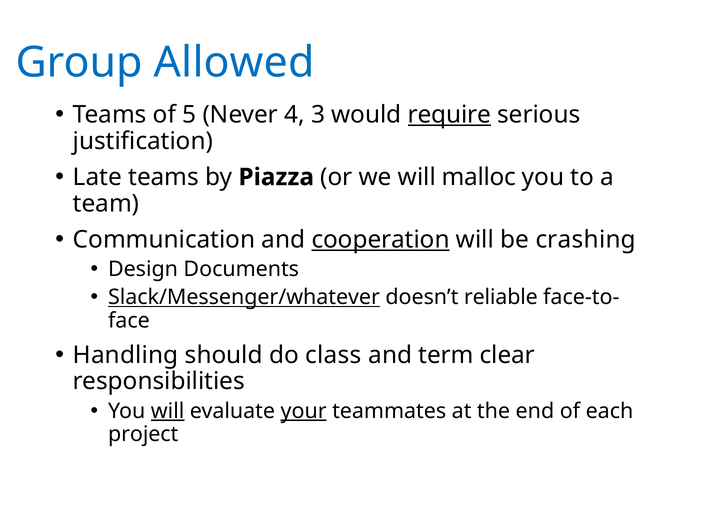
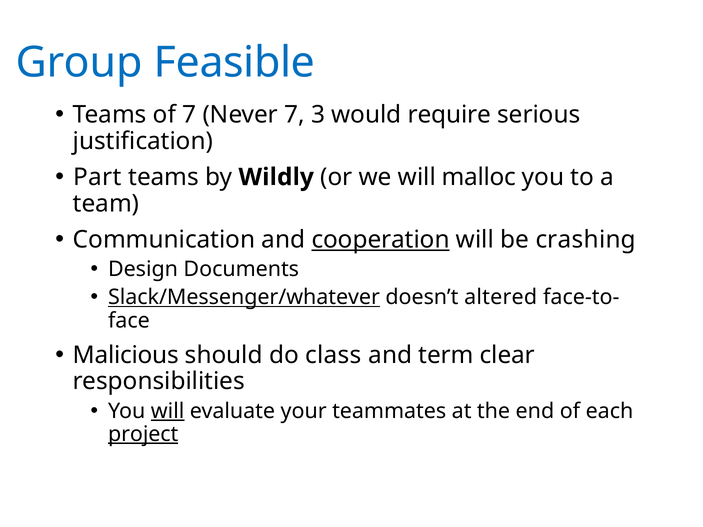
Allowed: Allowed -> Feasible
of 5: 5 -> 7
Never 4: 4 -> 7
require underline: present -> none
Late: Late -> Part
Piazza: Piazza -> Wildly
reliable: reliable -> altered
Handling: Handling -> Malicious
your underline: present -> none
project underline: none -> present
